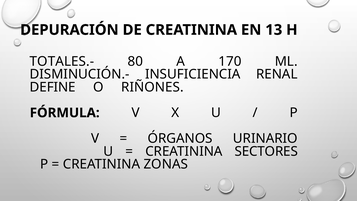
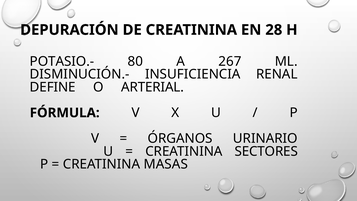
13: 13 -> 28
TOTALES.-: TOTALES.- -> POTASIO.-
170: 170 -> 267
RIÑONES: RIÑONES -> ARTERIAL
ZONAS: ZONAS -> MASAS
